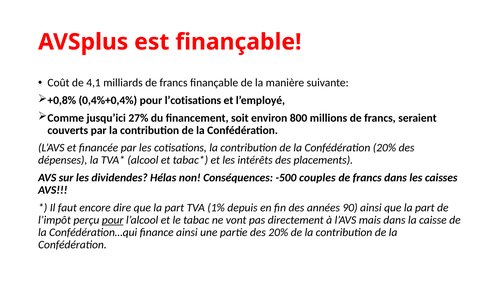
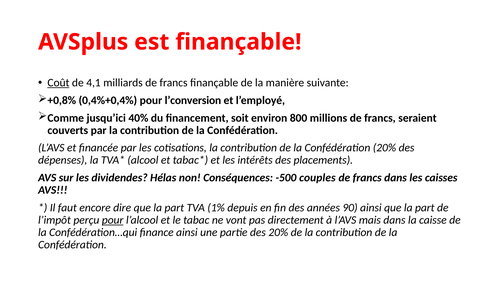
Coût underline: none -> present
l’cotisations: l’cotisations -> l’conversion
27%: 27% -> 40%
